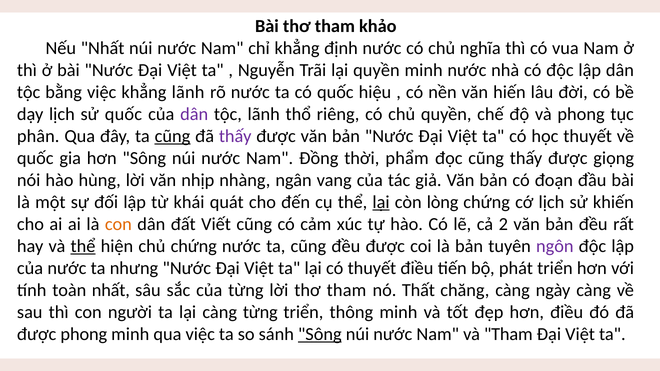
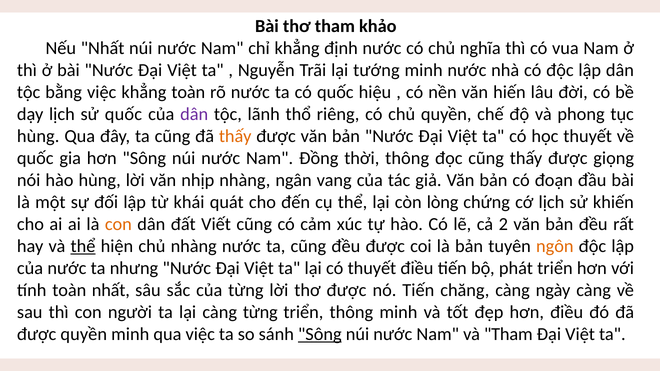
lại quyền: quyền -> tướng
khẳng lãnh: lãnh -> toàn
phân at (38, 136): phân -> hùng
cũng at (172, 136) underline: present -> none
thấy at (235, 136) colour: purple -> orange
thời phẩm: phẩm -> thông
lại at (381, 202) underline: present -> none
chủ chứng: chứng -> nhàng
ngôn colour: purple -> orange
lời thơ tham: tham -> được
nó Thất: Thất -> Tiến
được phong: phong -> quyền
